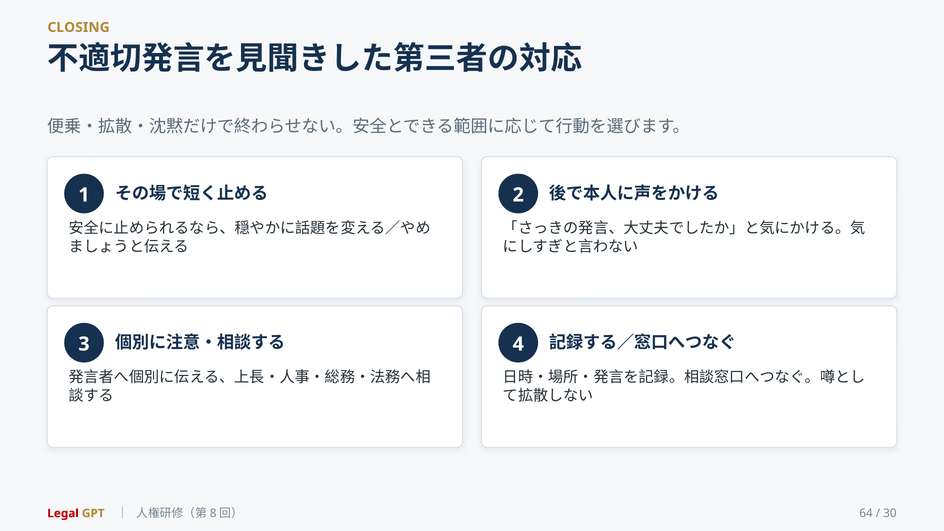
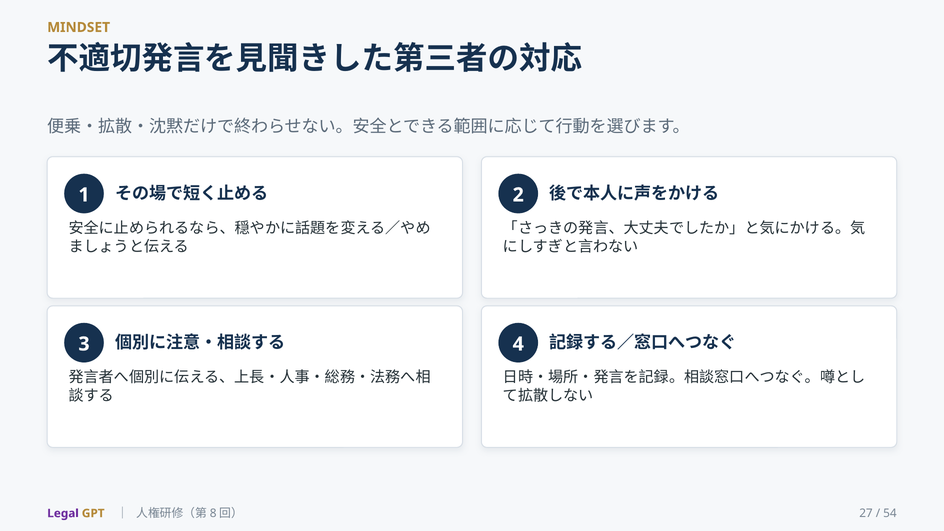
CLOSING: CLOSING -> MINDSET
Legal colour: red -> purple
64: 64 -> 27
30: 30 -> 54
